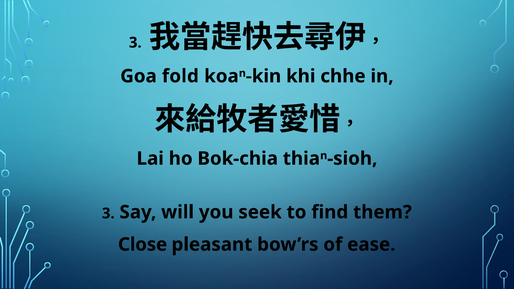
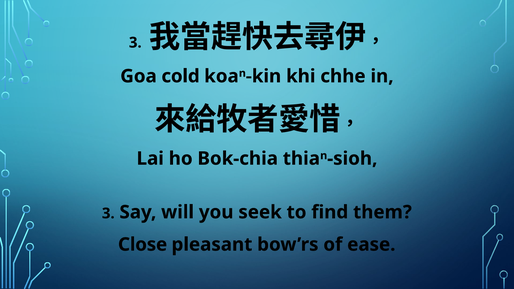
fold: fold -> cold
